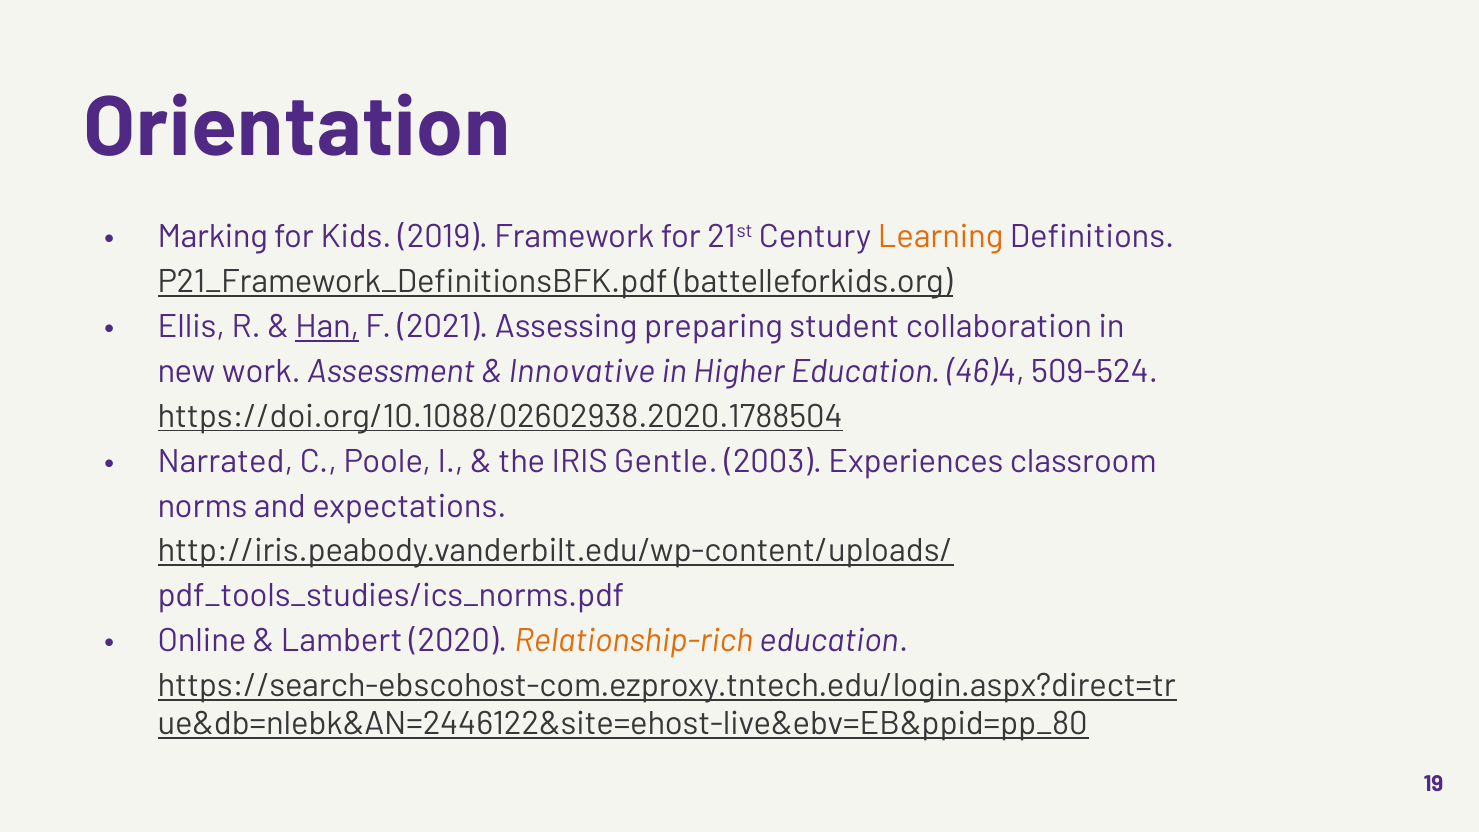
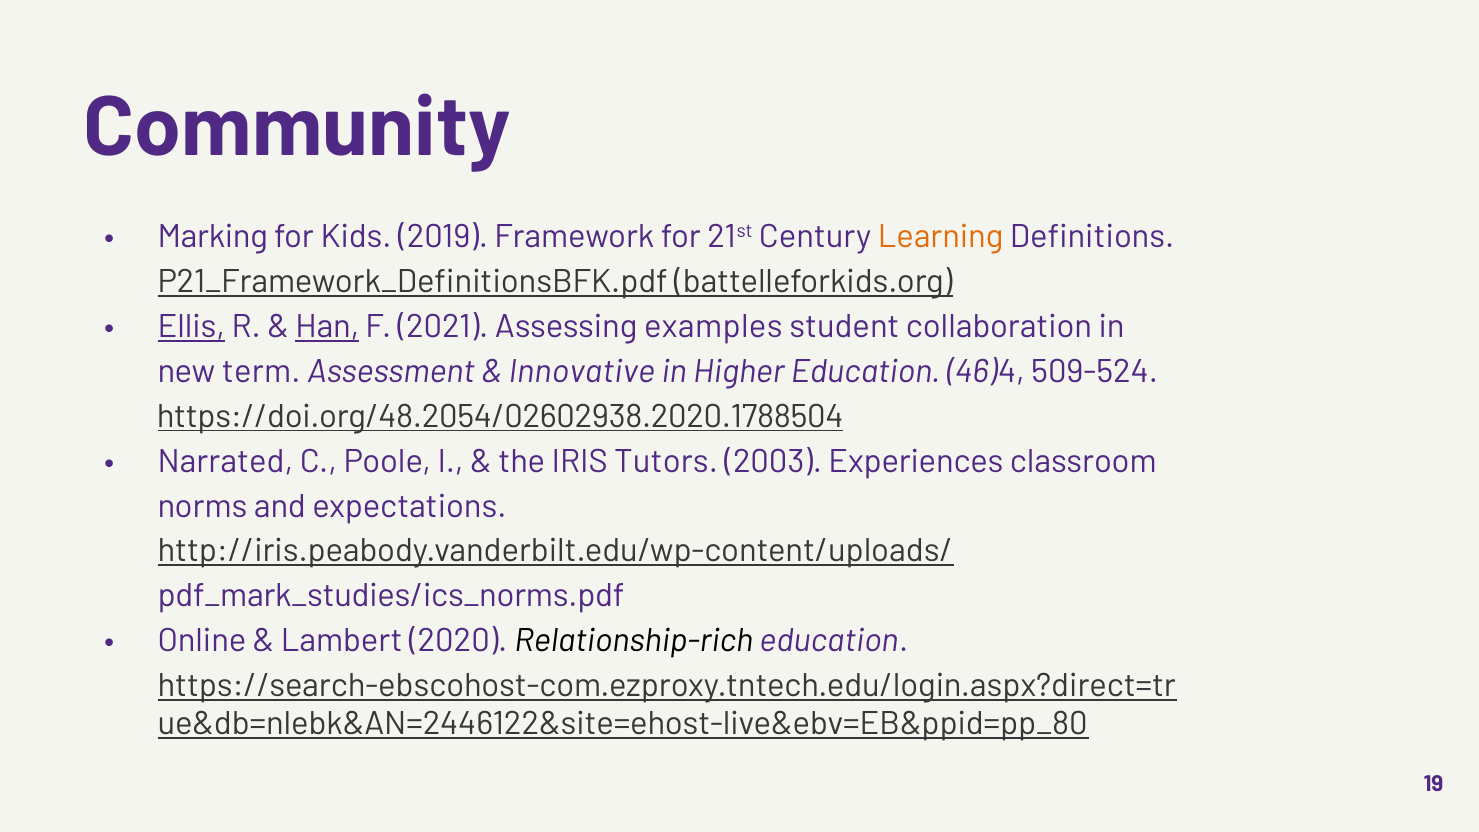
Orientation: Orientation -> Community
Ellis underline: none -> present
preparing: preparing -> examples
work: work -> term
https://doi.org/10.1088/02602938.2020.1788504: https://doi.org/10.1088/02602938.2020.1788504 -> https://doi.org/48.2054/02602938.2020.1788504
Gentle: Gentle -> Tutors
pdf_tools_studies/ics_norms.pdf: pdf_tools_studies/ics_norms.pdf -> pdf_mark_studies/ics_norms.pdf
Relationship-rich colour: orange -> black
